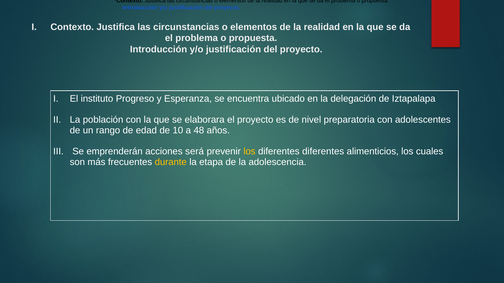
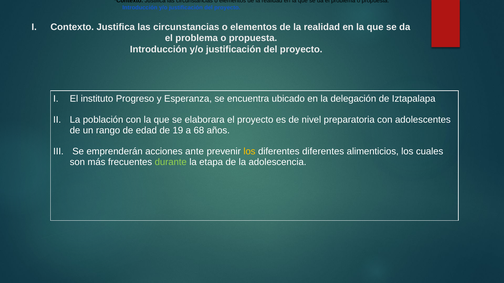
10: 10 -> 19
48: 48 -> 68
será: será -> ante
durante colour: yellow -> light green
